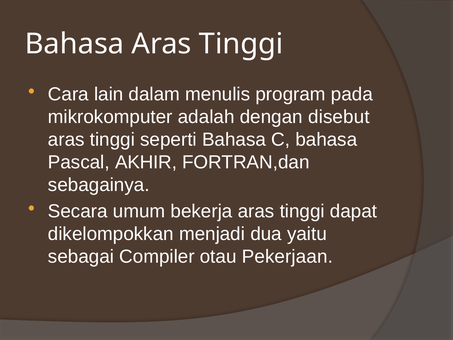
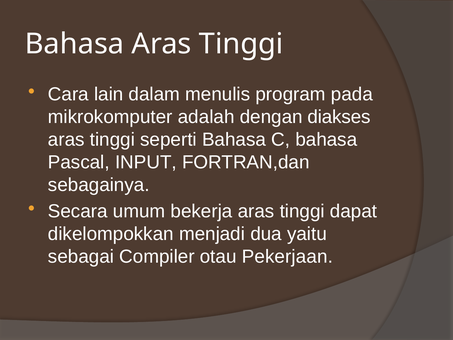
disebut: disebut -> diakses
AKHIR: AKHIR -> INPUT
